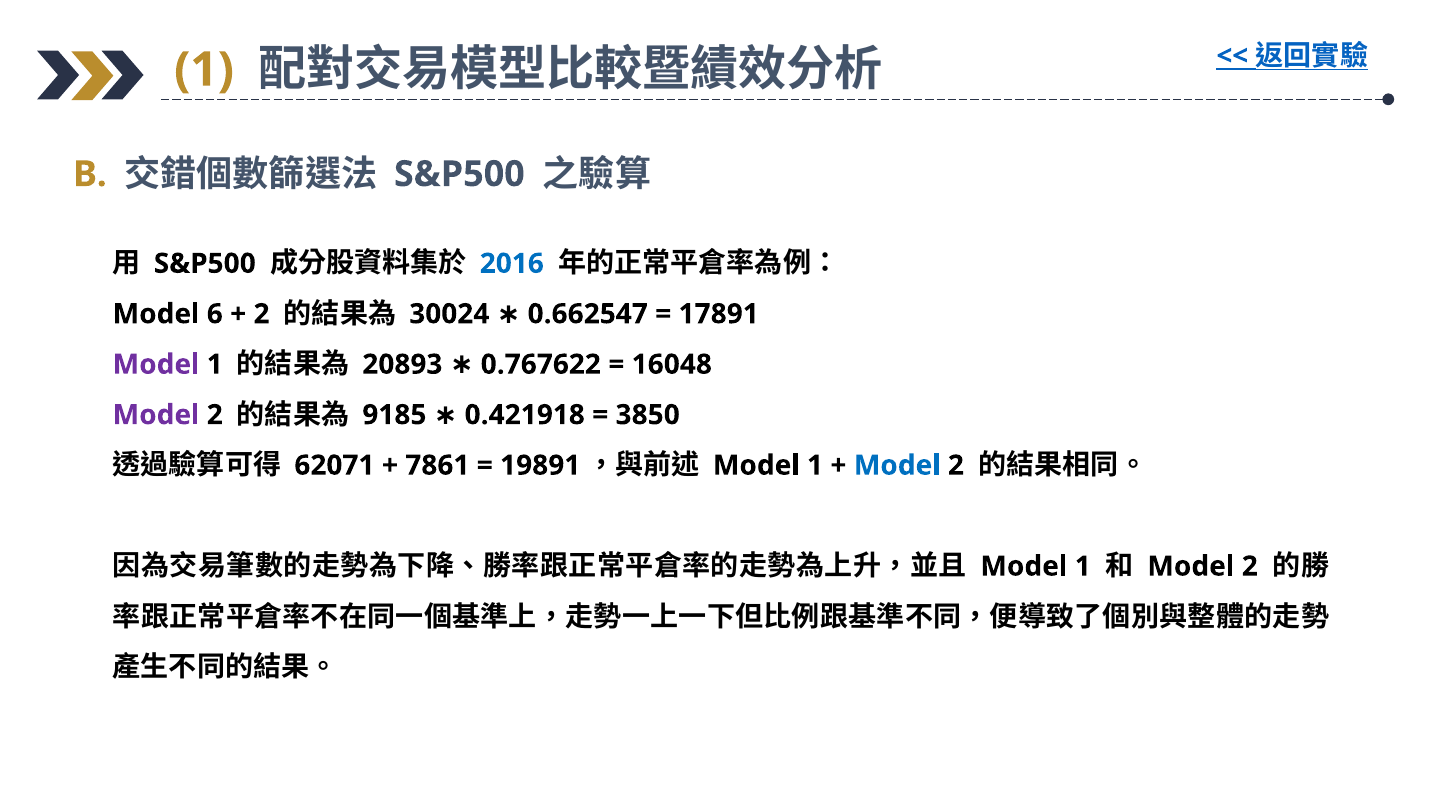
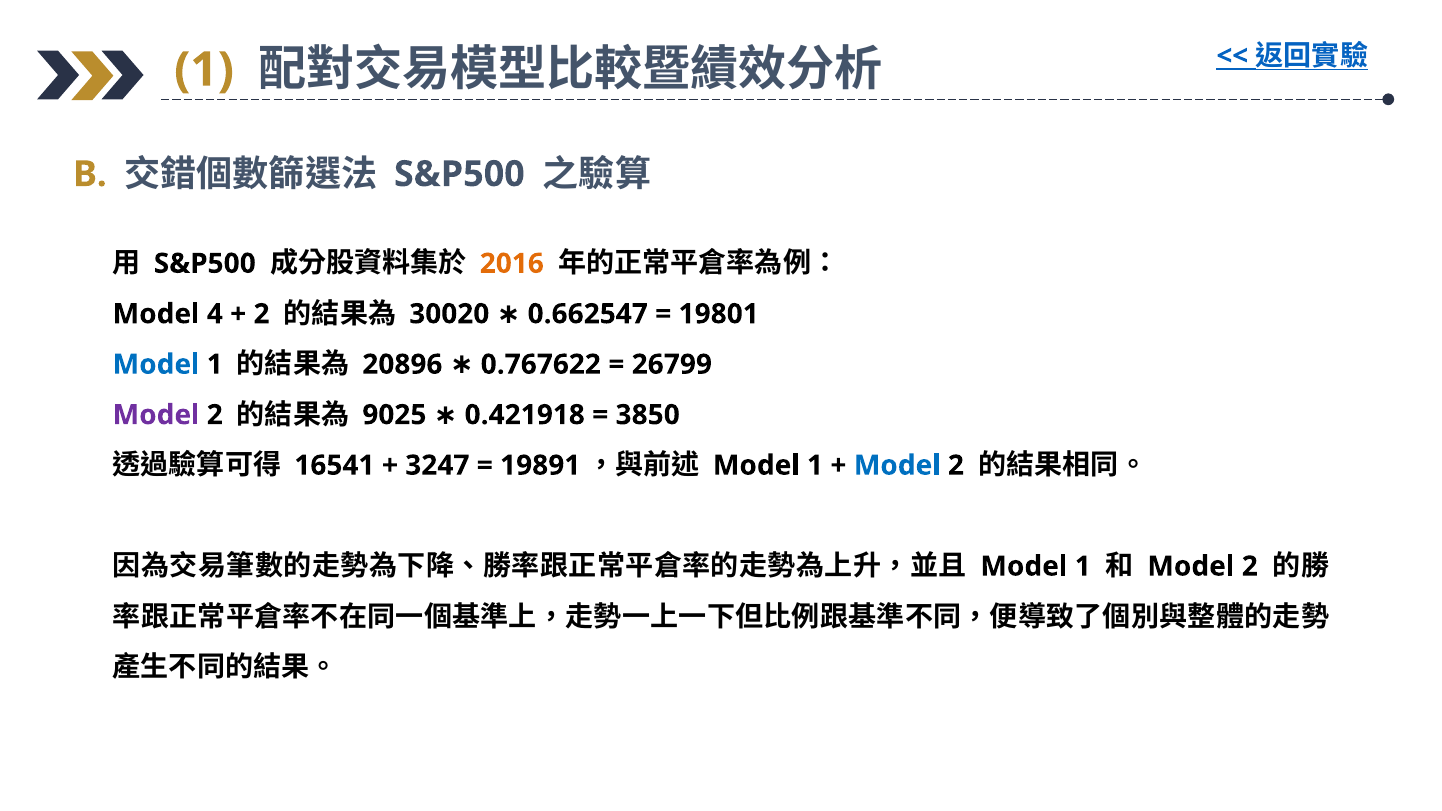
2016 colour: blue -> orange
6: 6 -> 4
30024: 30024 -> 30020
17891: 17891 -> 19801
Model at (156, 365) colour: purple -> blue
20893: 20893 -> 20896
16048: 16048 -> 26799
9185: 9185 -> 9025
62071: 62071 -> 16541
7861: 7861 -> 3247
